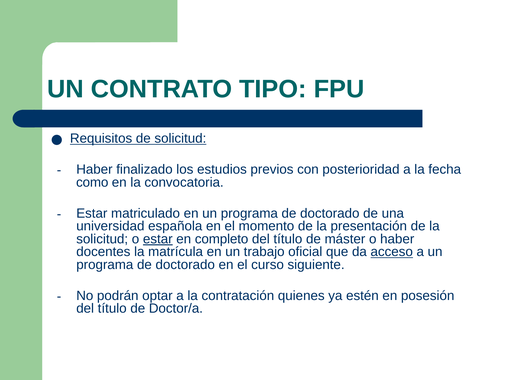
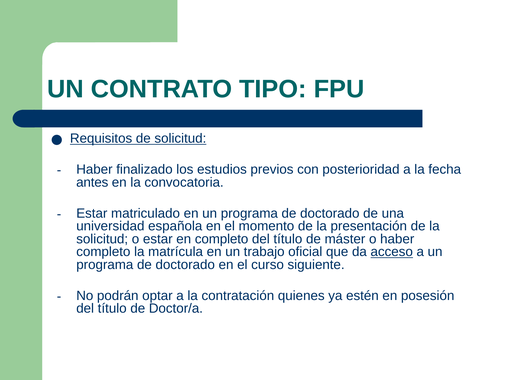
como: como -> antes
estar at (158, 239) underline: present -> none
docentes at (103, 252): docentes -> completo
